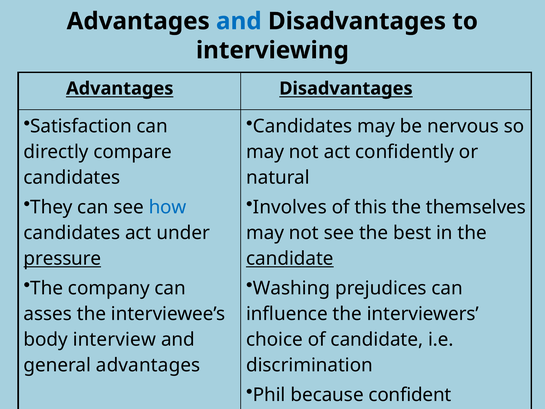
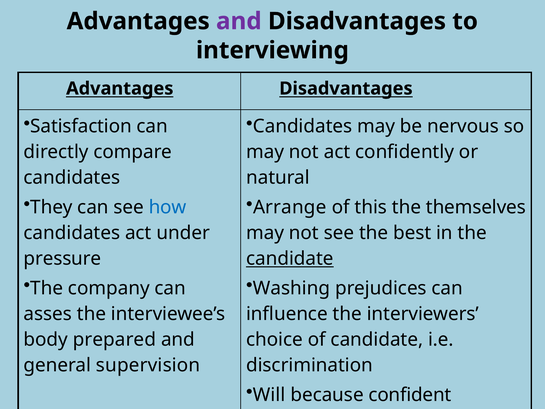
and at (239, 21) colour: blue -> purple
Involves: Involves -> Arrange
pressure underline: present -> none
body interview: interview -> prepared
general advantages: advantages -> supervision
Phil: Phil -> Will
